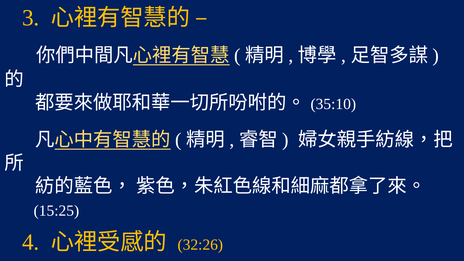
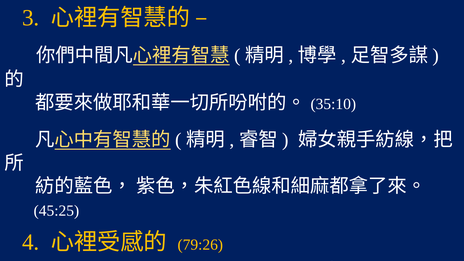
15:25: 15:25 -> 45:25
32:26: 32:26 -> 79:26
